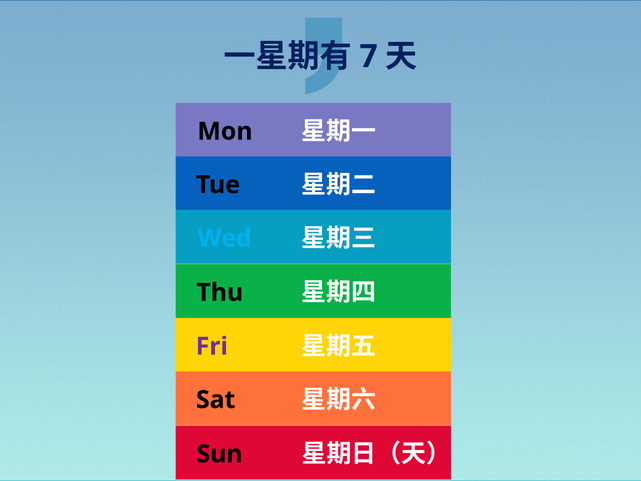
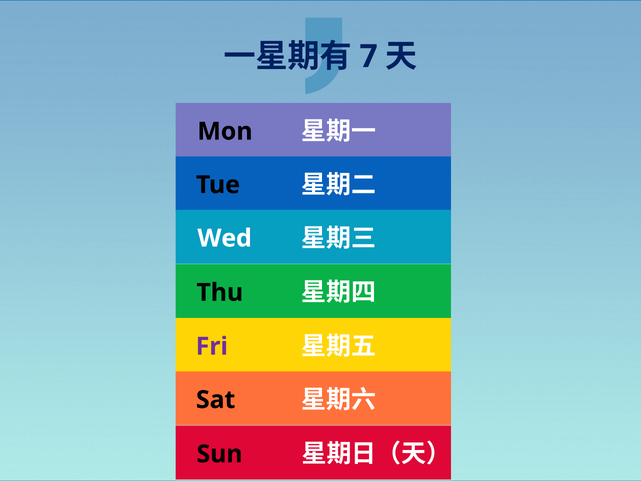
Wed colour: light blue -> white
